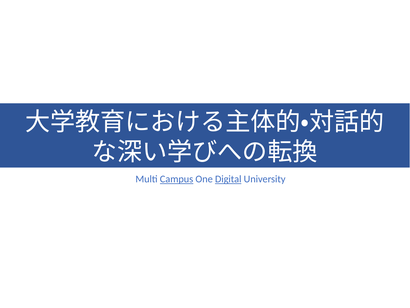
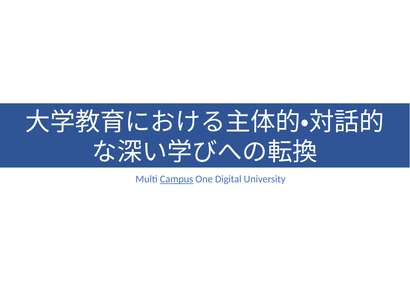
Digital underline: present -> none
